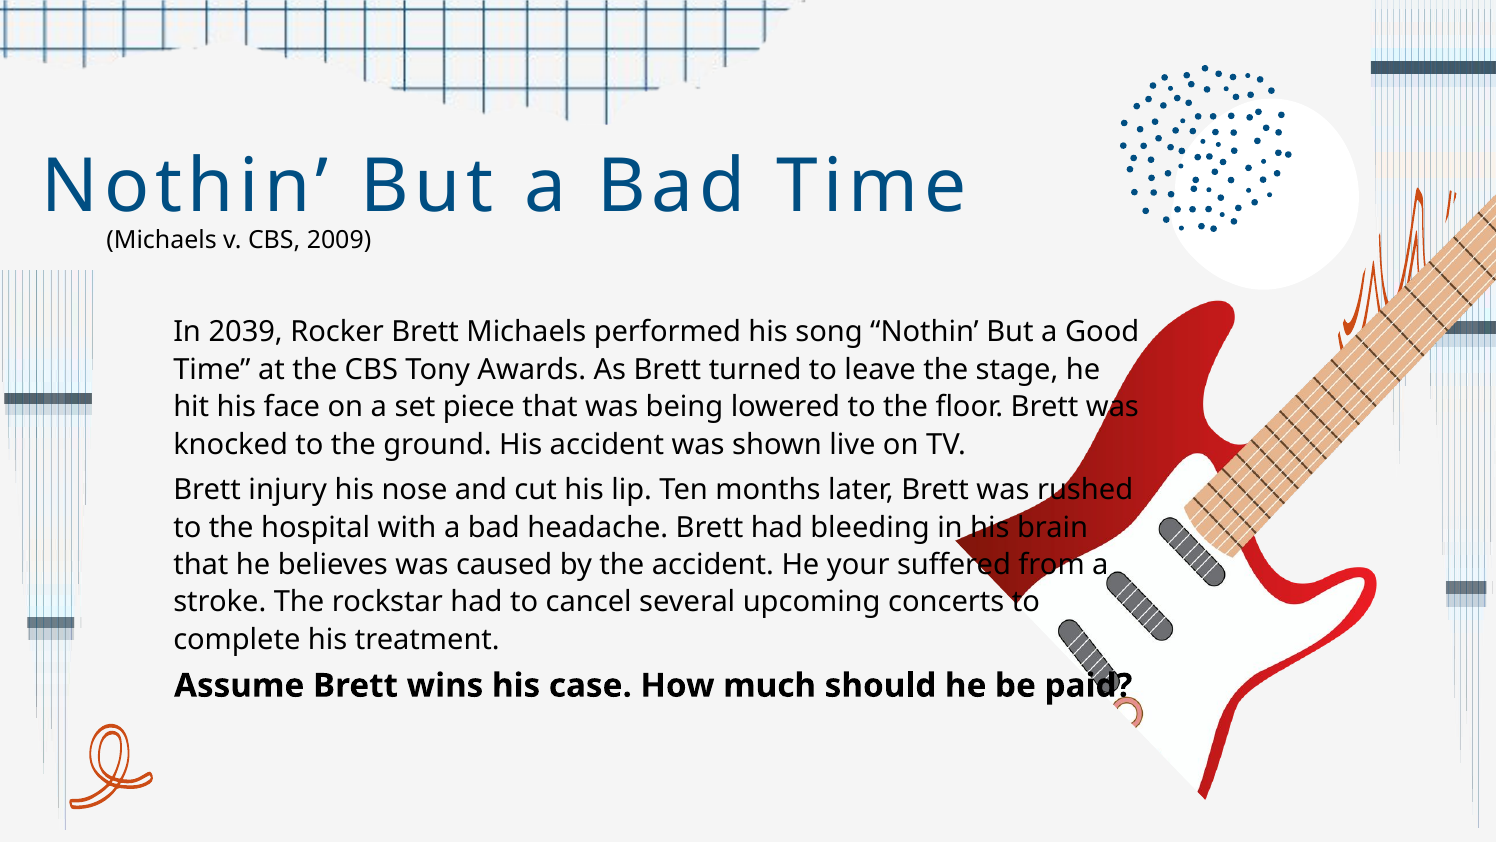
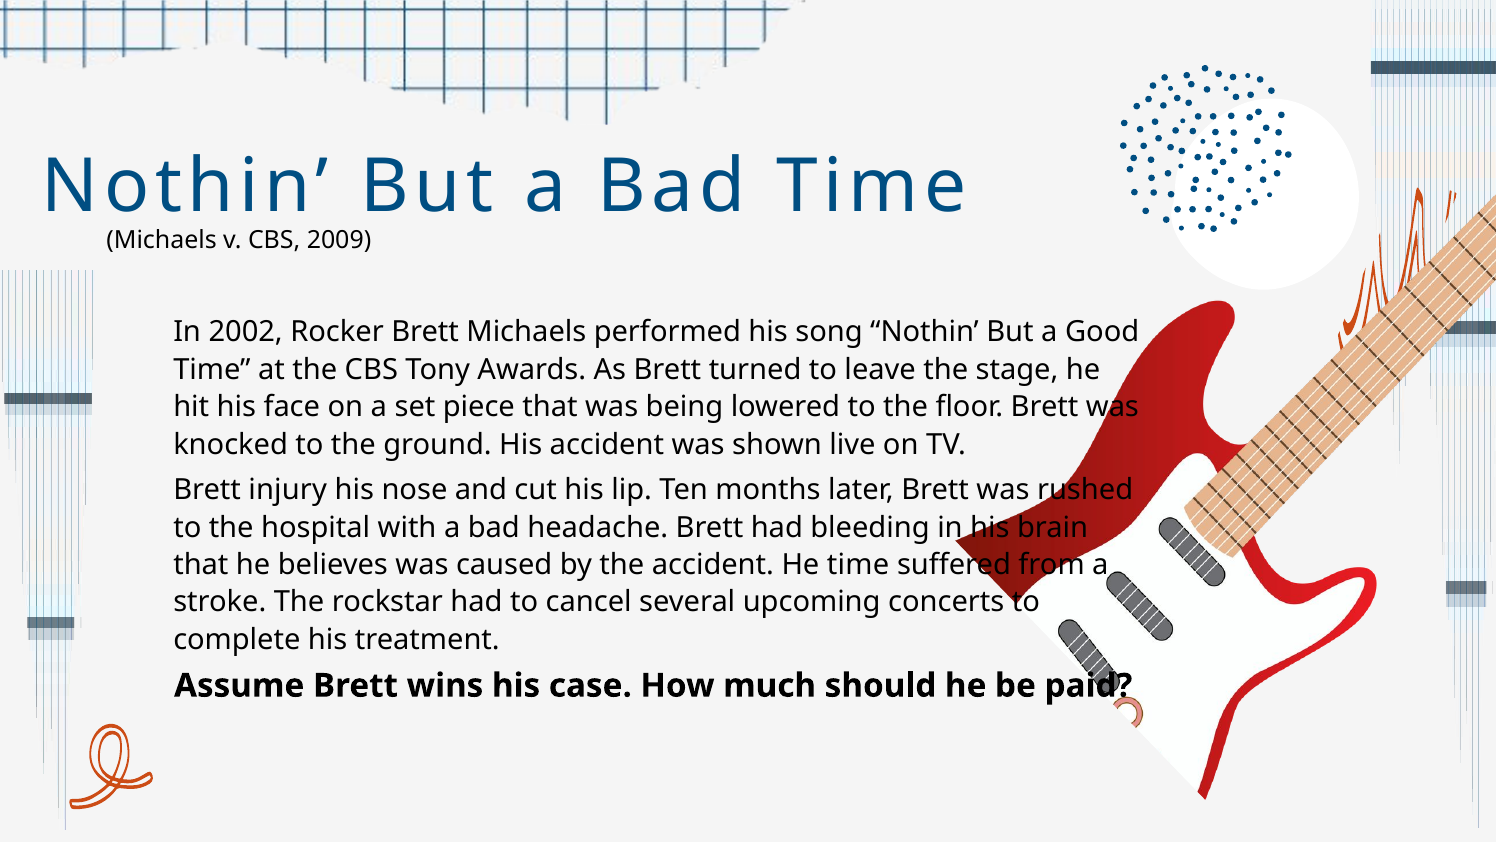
2039: 2039 -> 2002
He your: your -> time
